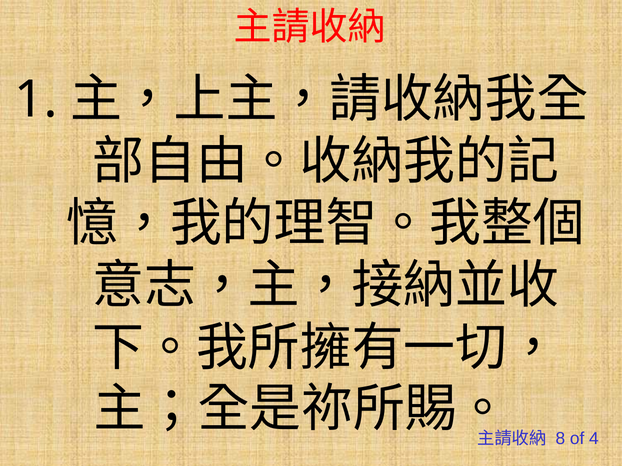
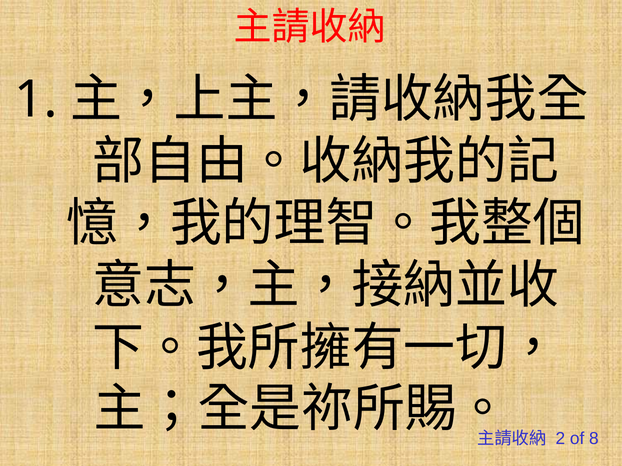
8: 8 -> 2
4: 4 -> 8
